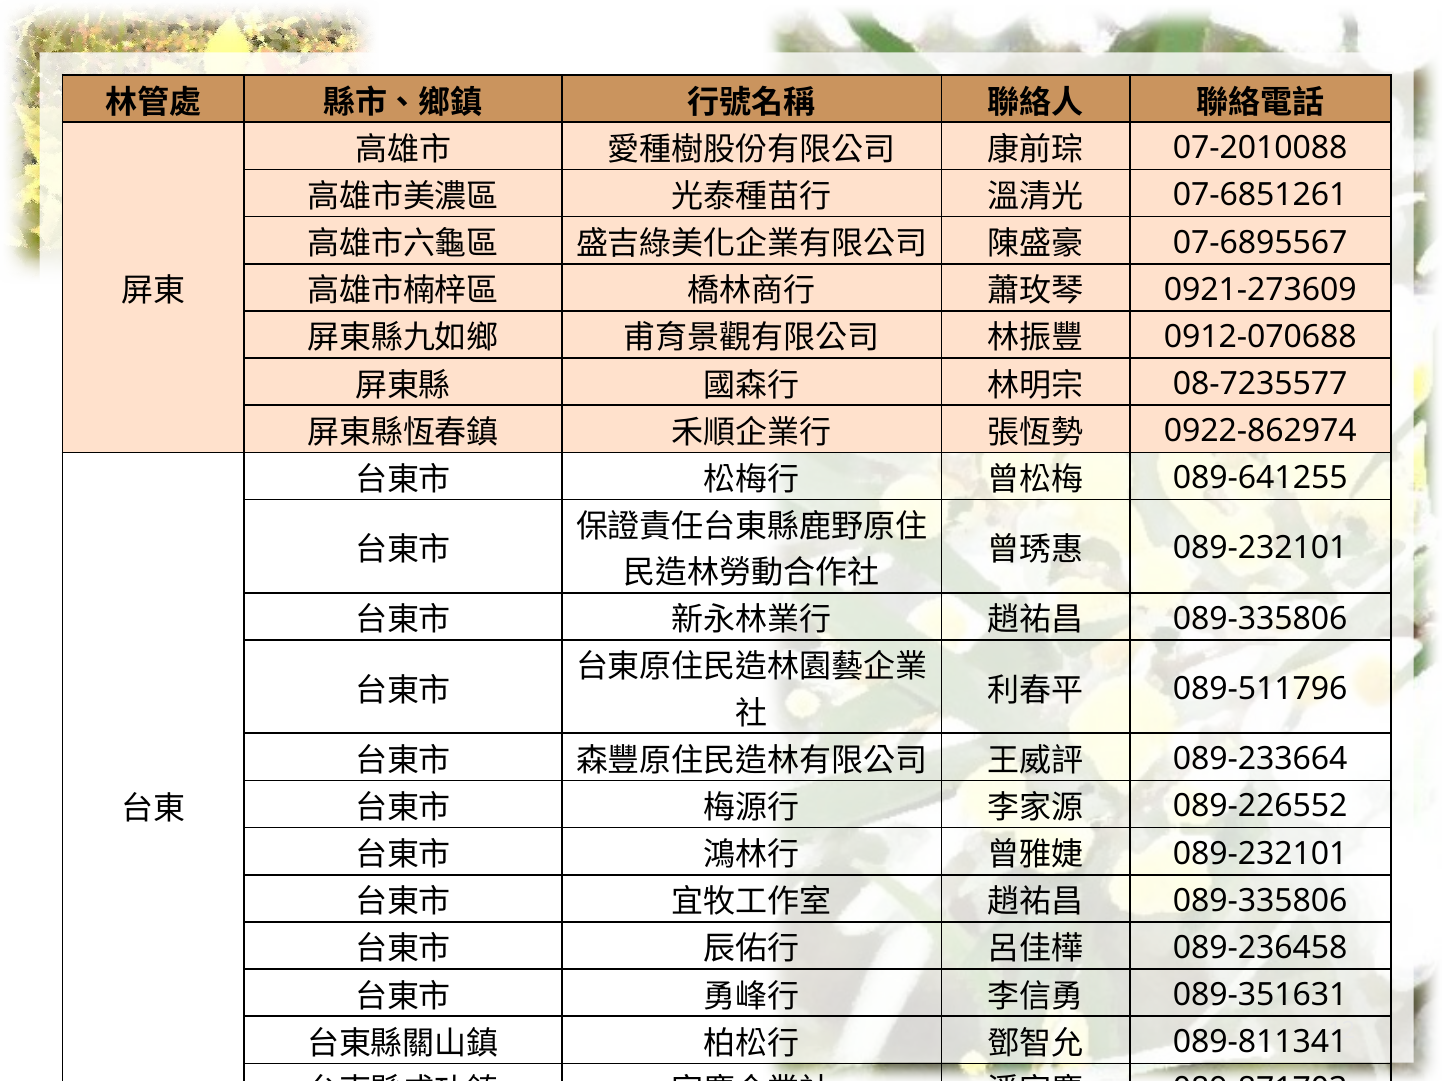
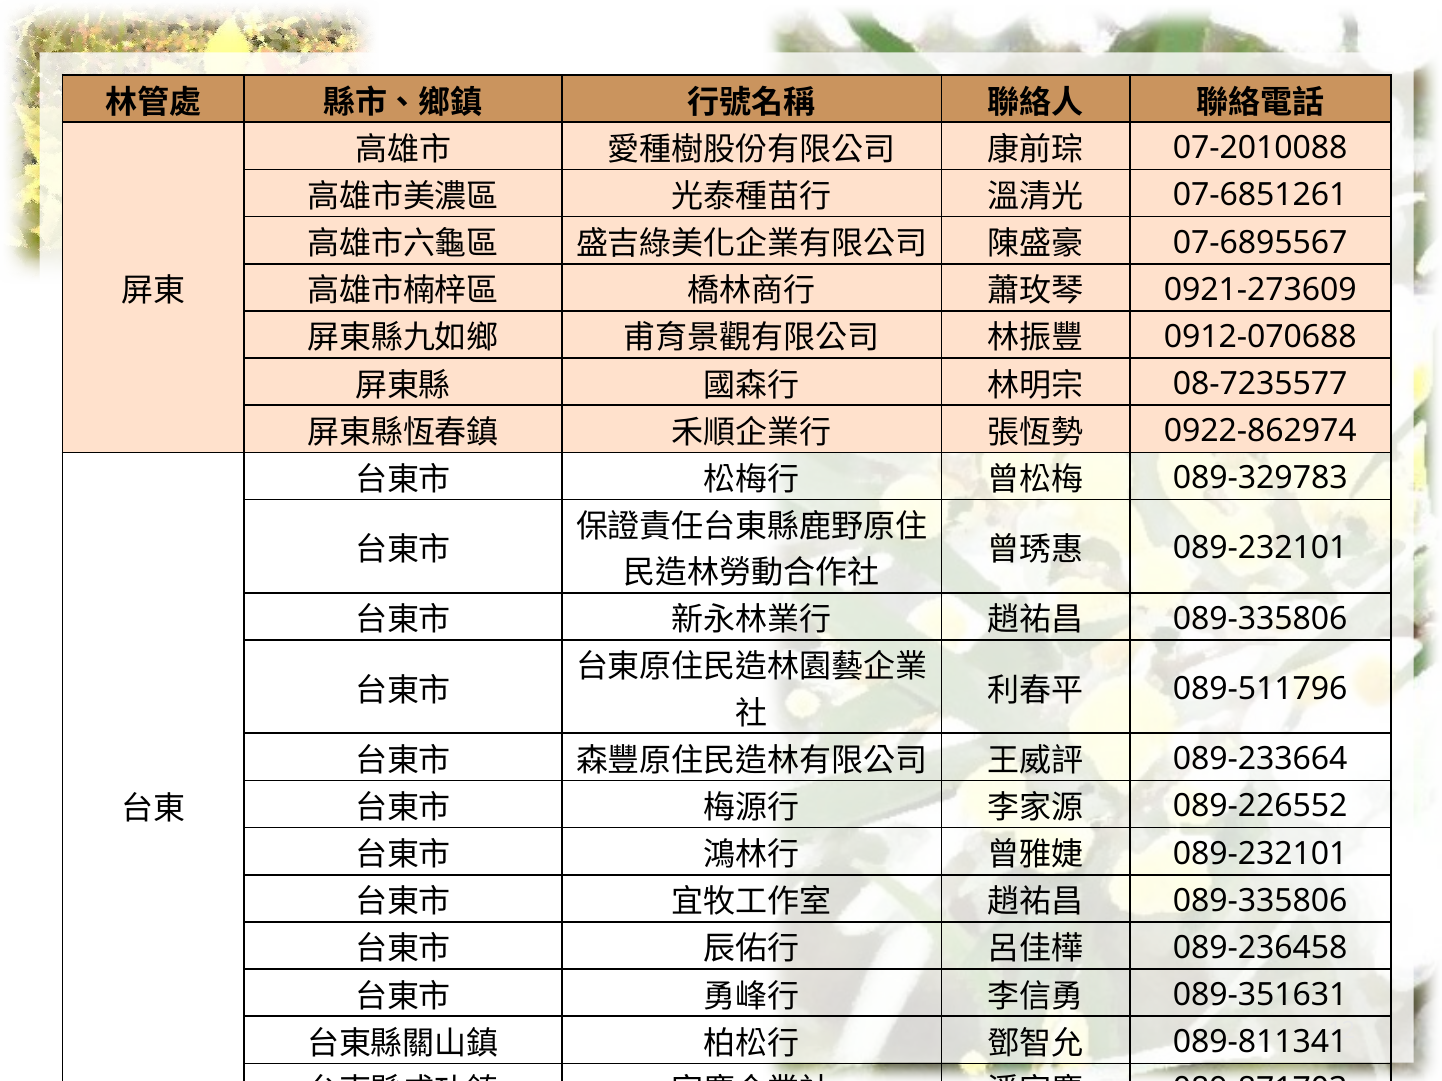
089-641255: 089-641255 -> 089-329783
